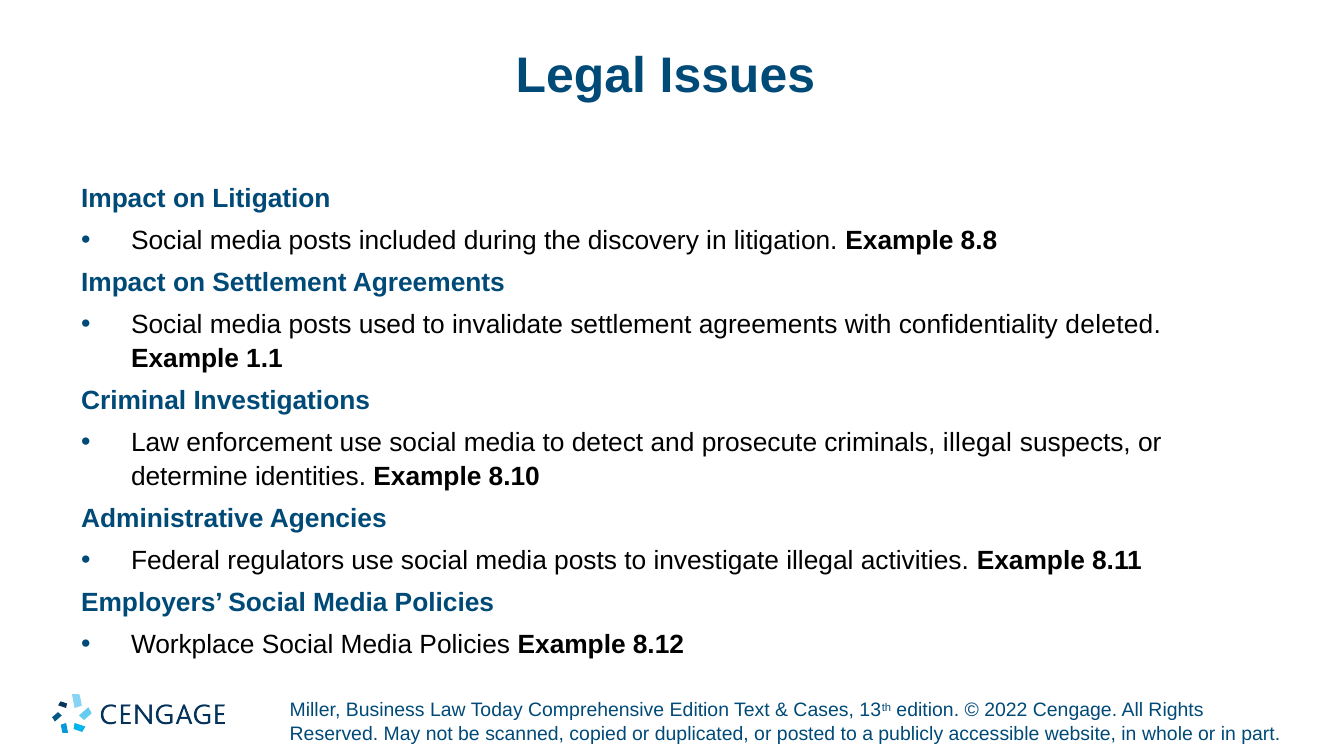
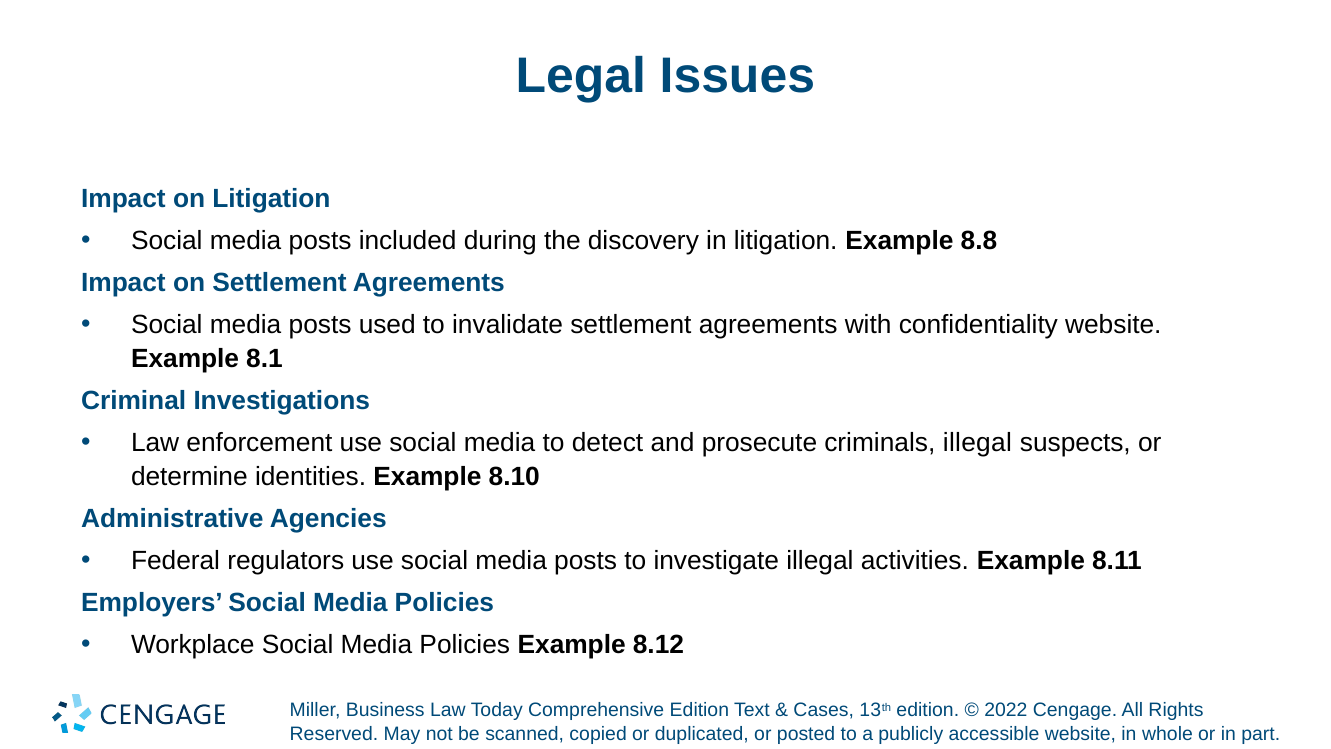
confidentiality deleted: deleted -> website
1.1: 1.1 -> 8.1
